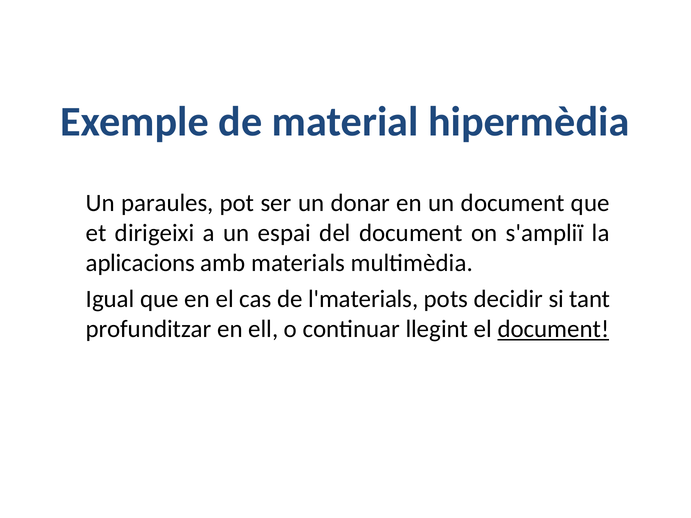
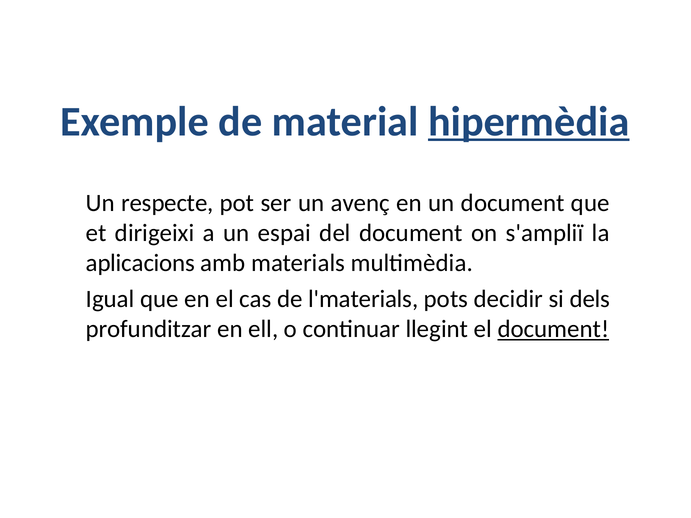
hipermèdia underline: none -> present
paraules: paraules -> respecte
donar: donar -> avenç
tant: tant -> dels
